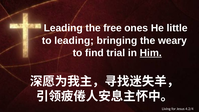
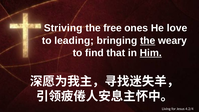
Leading at (63, 28): Leading -> Striving
little: little -> love
the at (148, 41) underline: none -> present
trial: trial -> that
